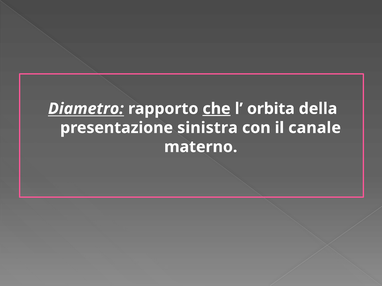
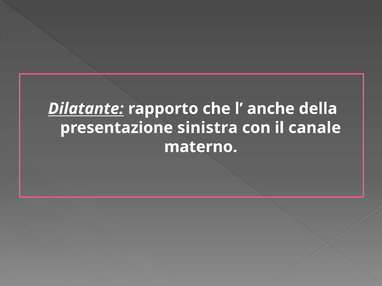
Diametro: Diametro -> Dilatante
che underline: present -> none
orbita: orbita -> anche
